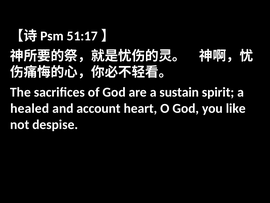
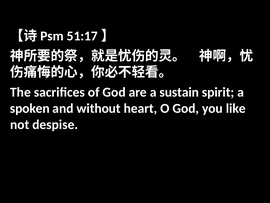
healed: healed -> spoken
account: account -> without
